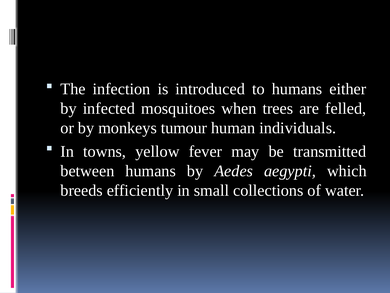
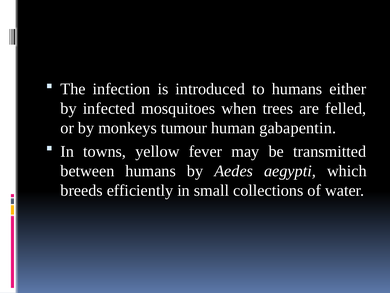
individuals: individuals -> gabapentin
